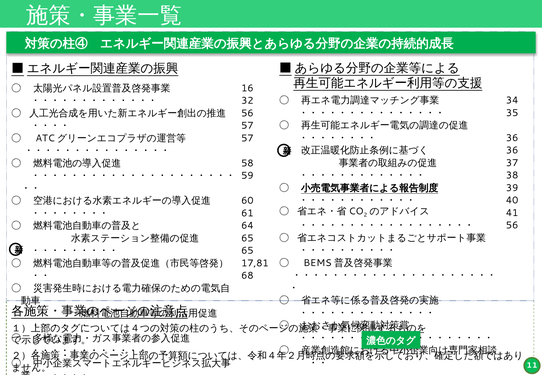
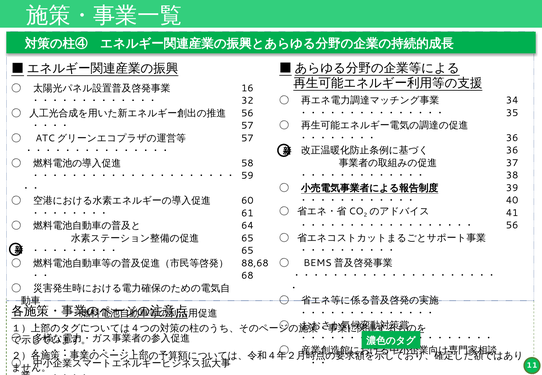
17,81: 17,81 -> 88,68
